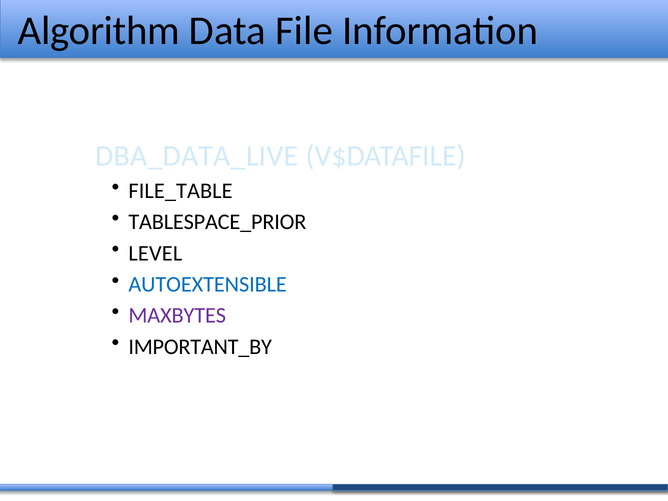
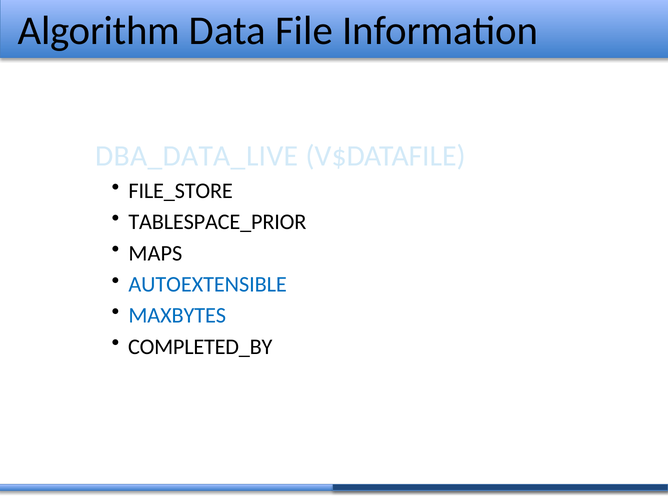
FILE_TABLE: FILE_TABLE -> FILE_STORE
LEVEL: LEVEL -> MAPS
MAXBYTES colour: purple -> blue
IMPORTANT_BY: IMPORTANT_BY -> COMPLETED_BY
